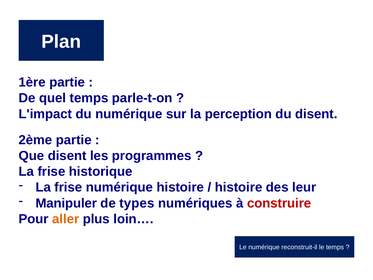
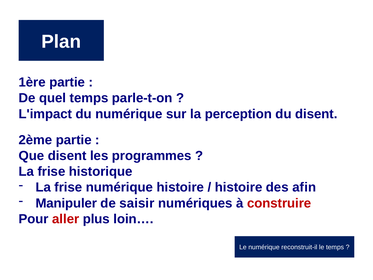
leur: leur -> afin
types: types -> saisir
aller colour: orange -> red
